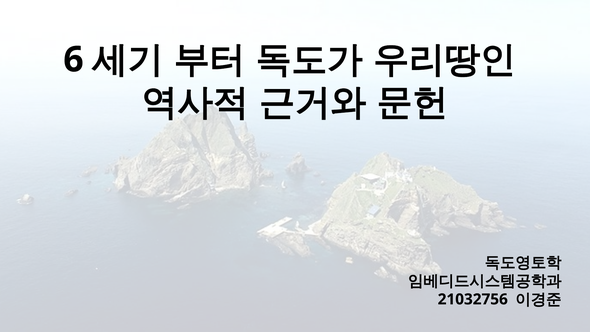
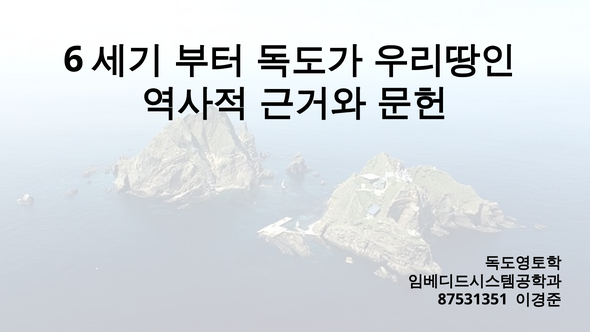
21032756: 21032756 -> 87531351
